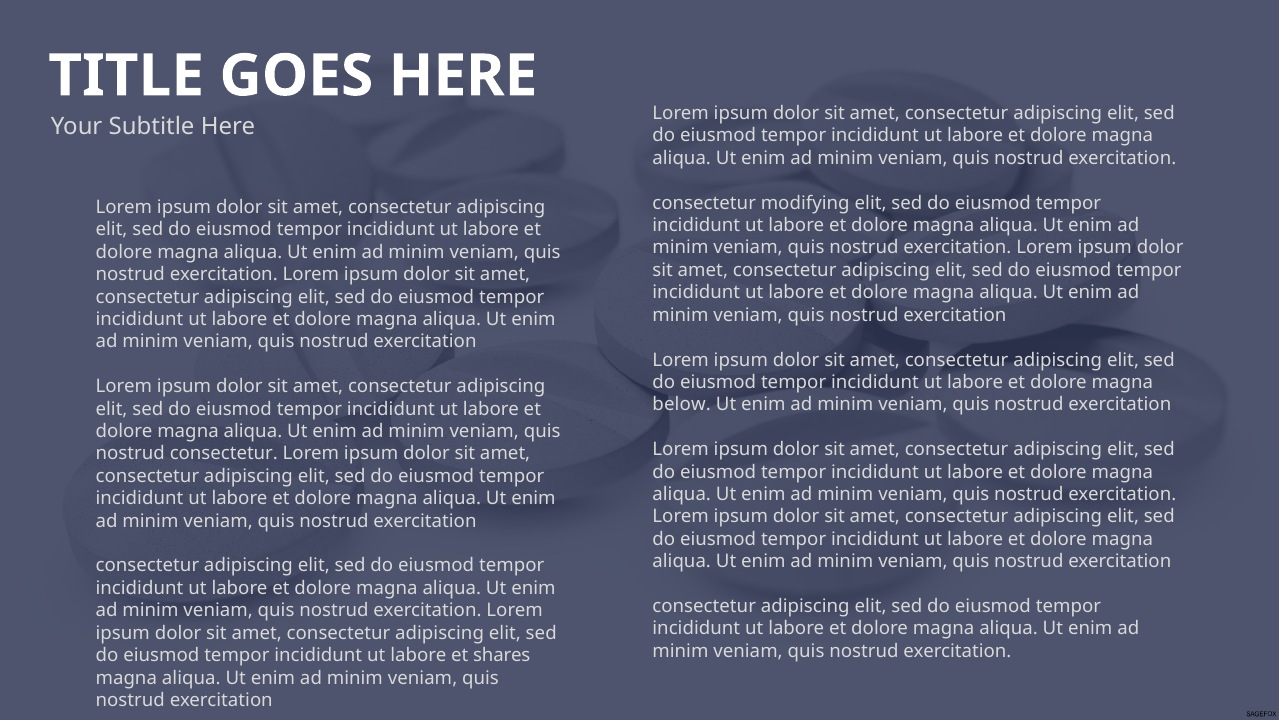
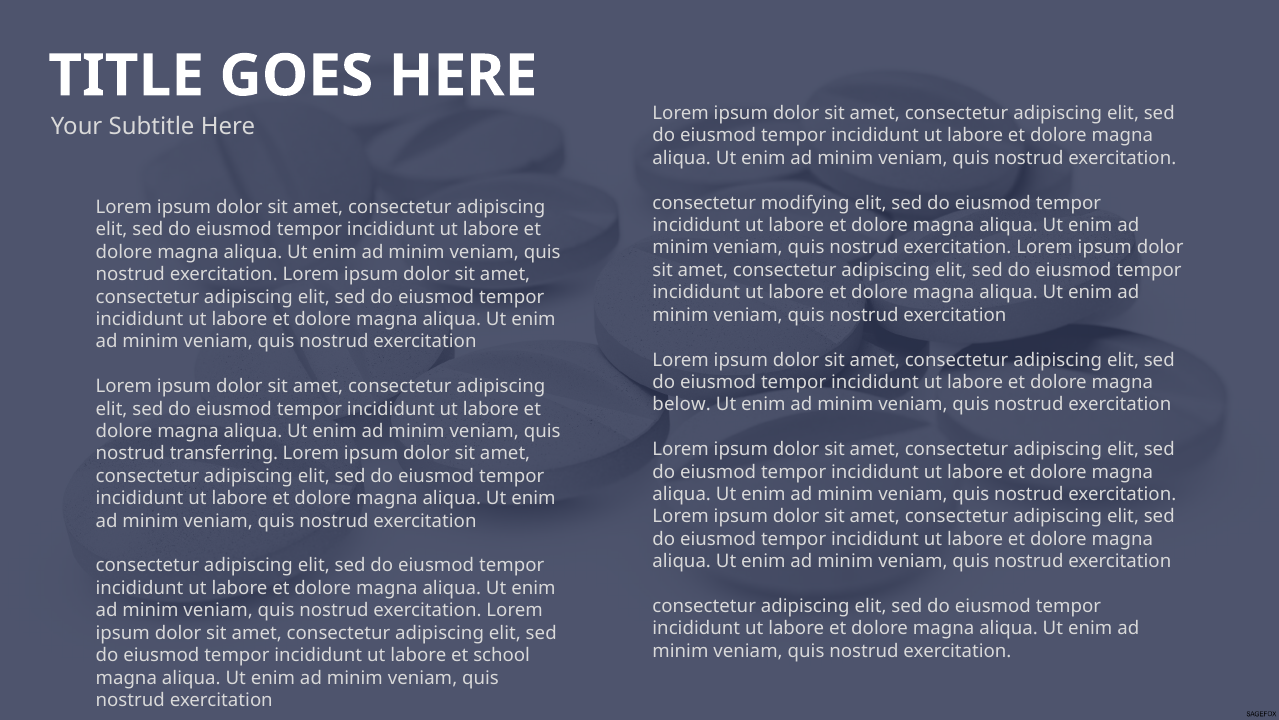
nostrud consectetur: consectetur -> transferring
shares: shares -> school
